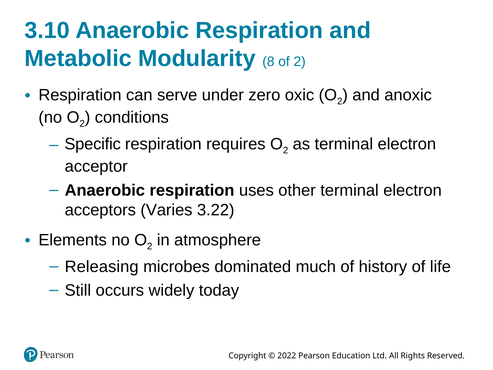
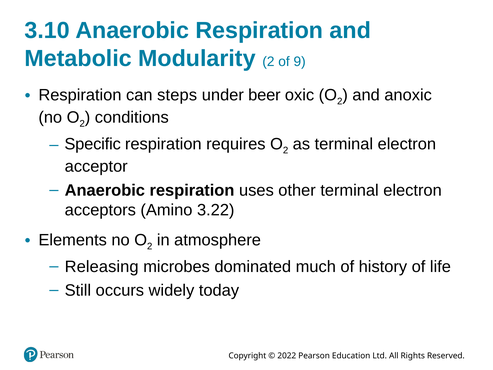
Modularity 8: 8 -> 2
of 2: 2 -> 9
serve: serve -> steps
zero: zero -> beer
Varies: Varies -> Amino
